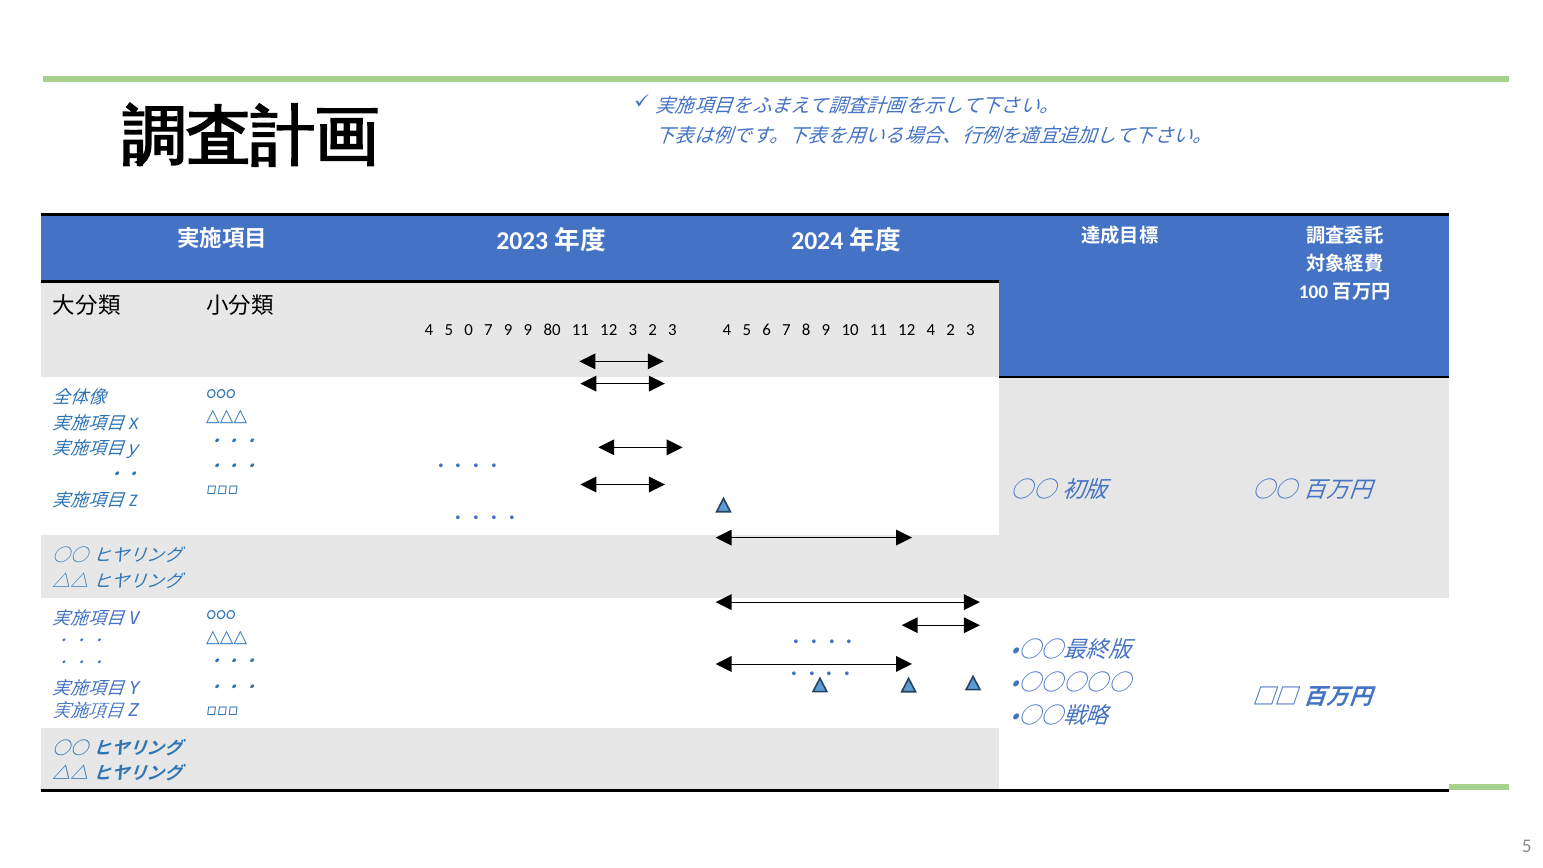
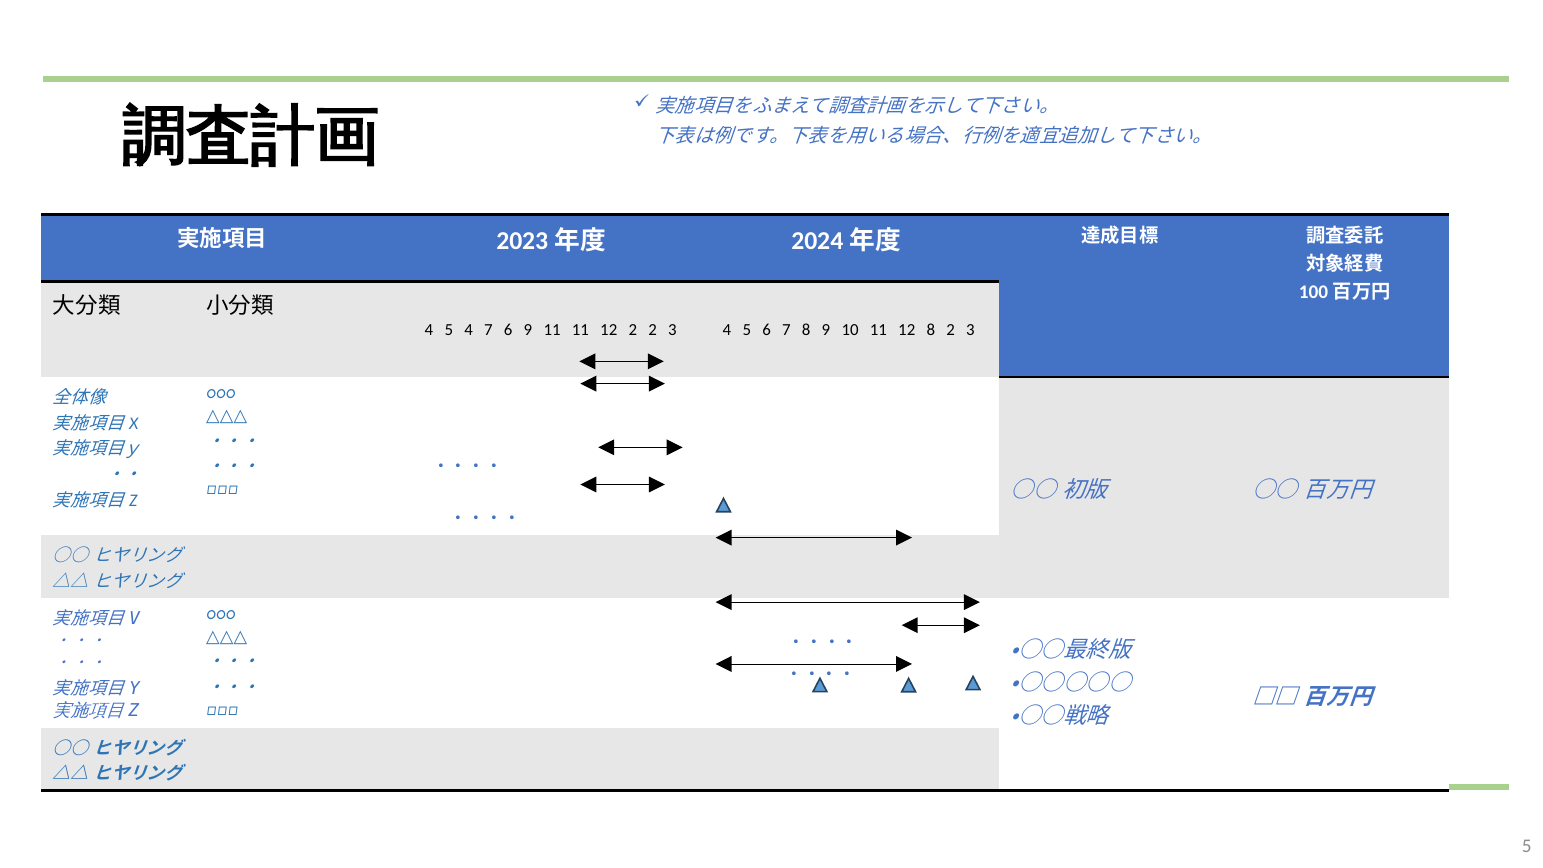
5 0: 0 -> 4
7 9: 9 -> 6
9 80: 80 -> 11
12 3: 3 -> 2
12 4: 4 -> 8
